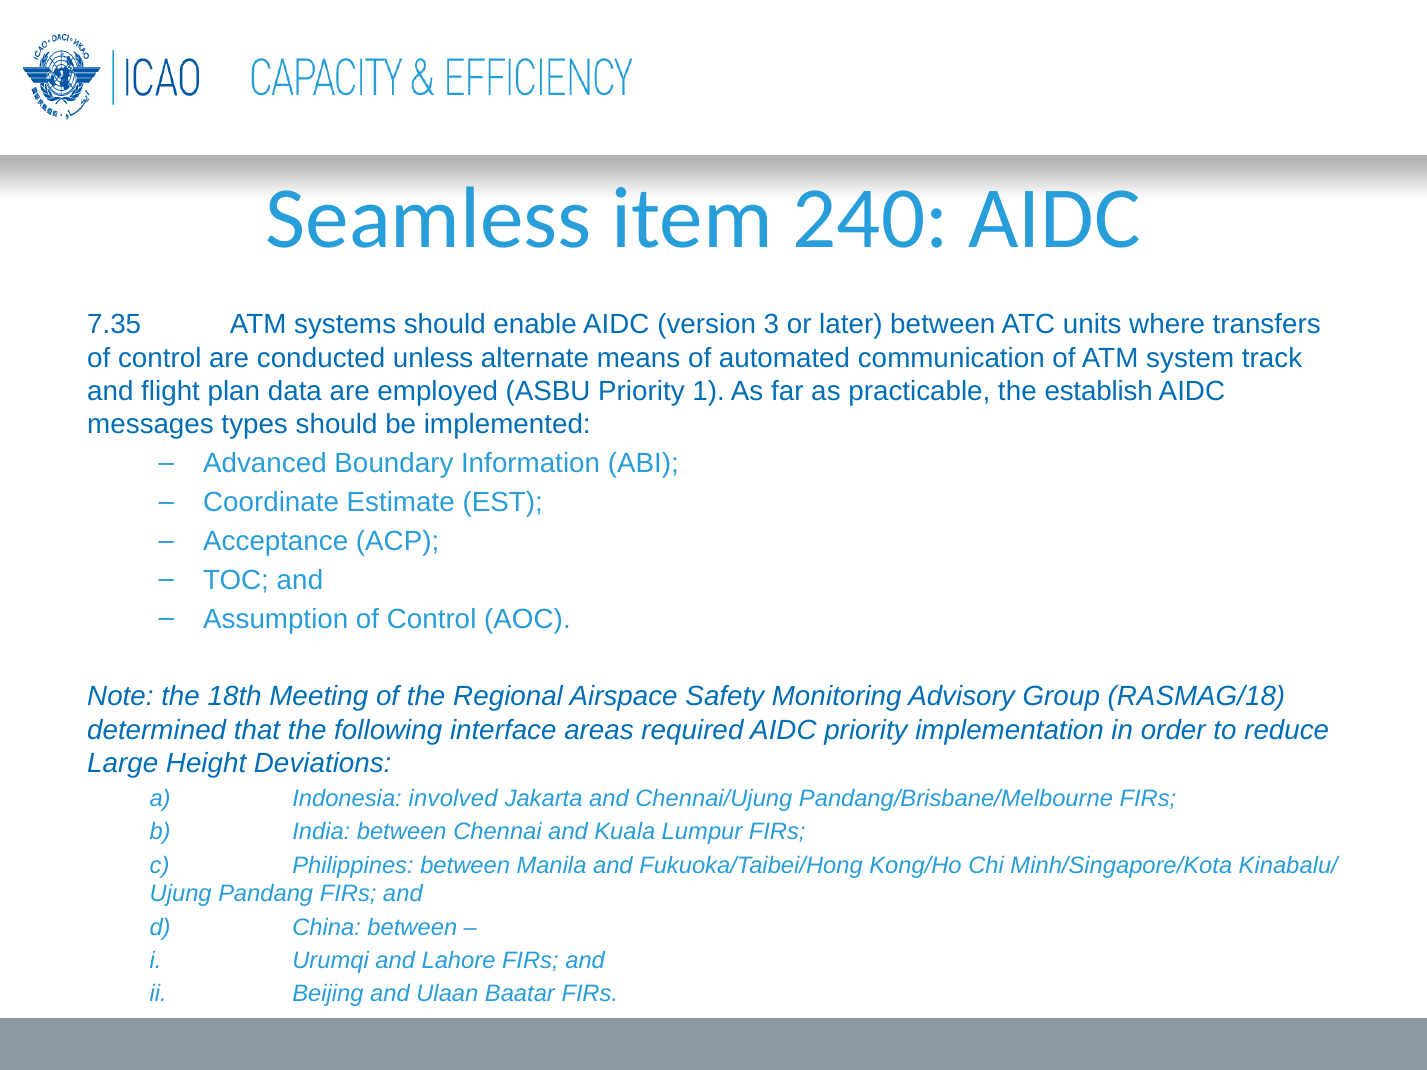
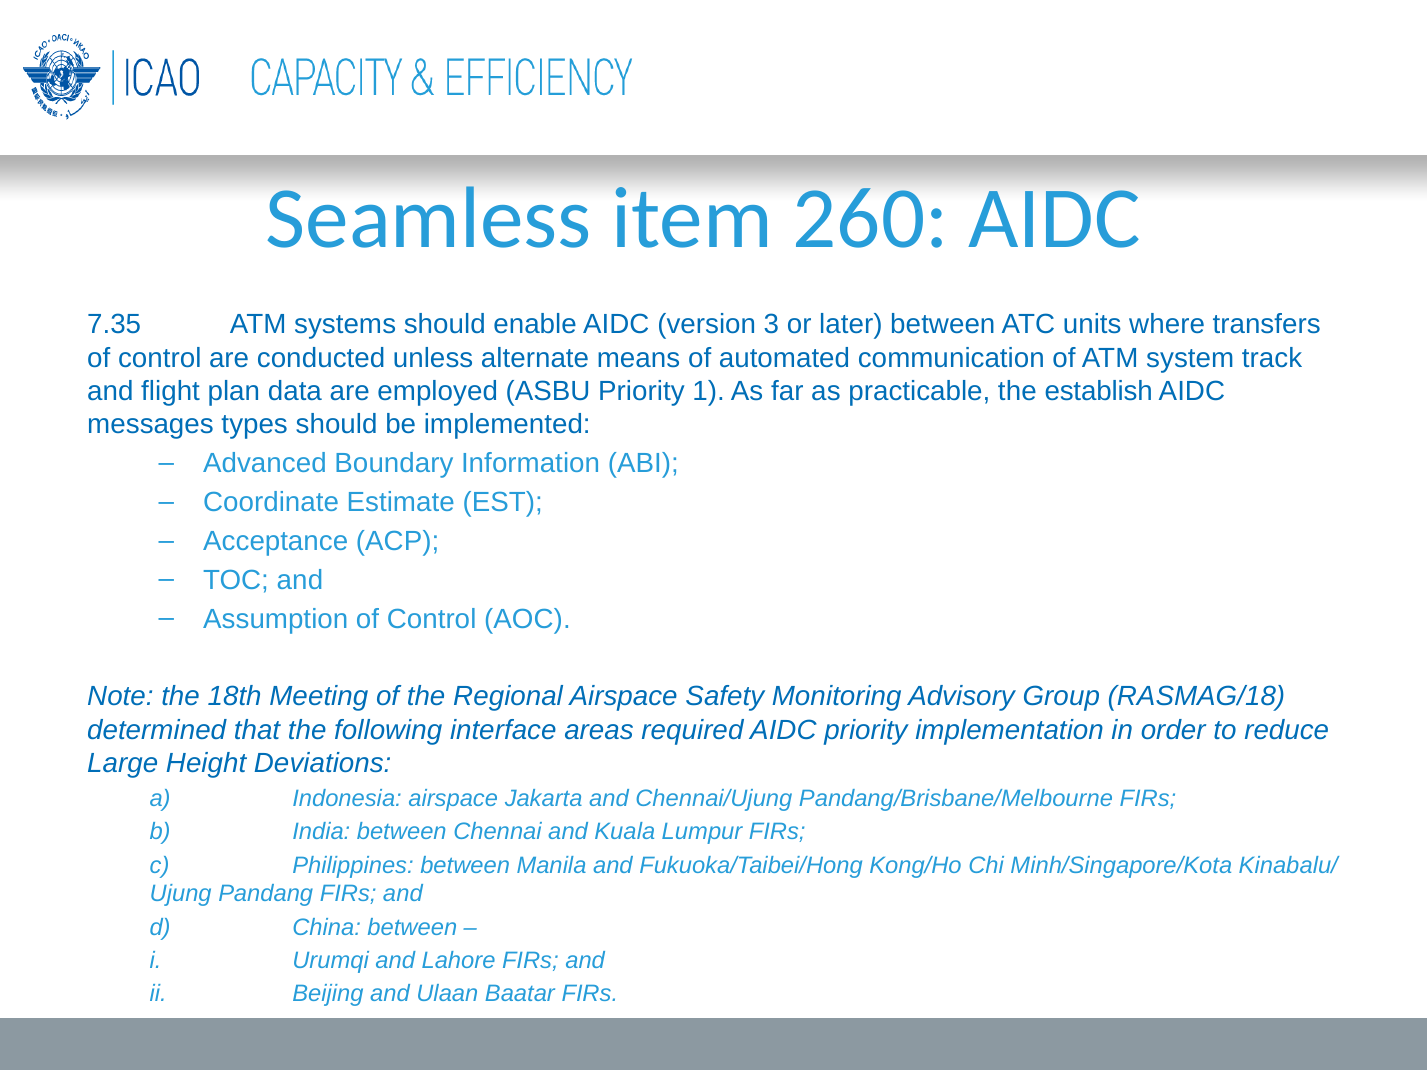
240: 240 -> 260
Indonesia involved: involved -> airspace
